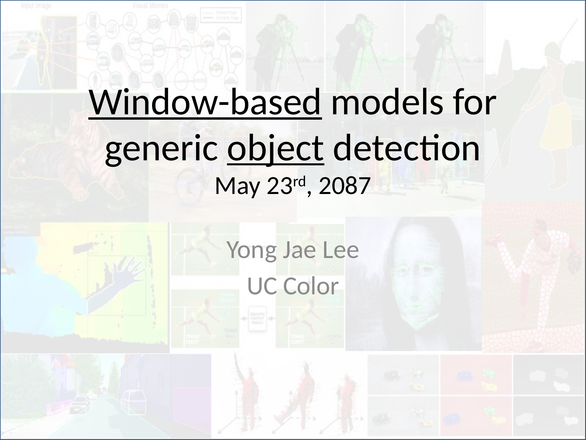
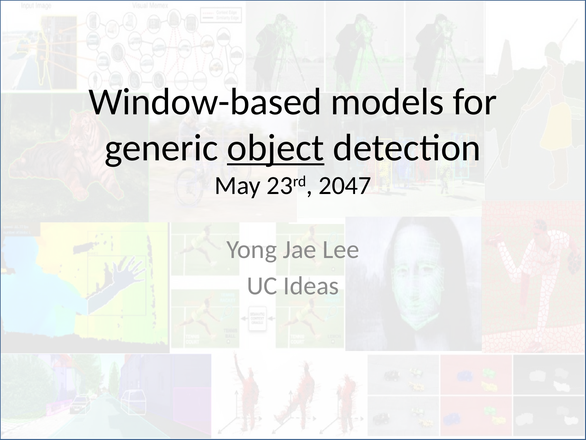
Window-based underline: present -> none
2087: 2087 -> 2047
Color: Color -> Ideas
